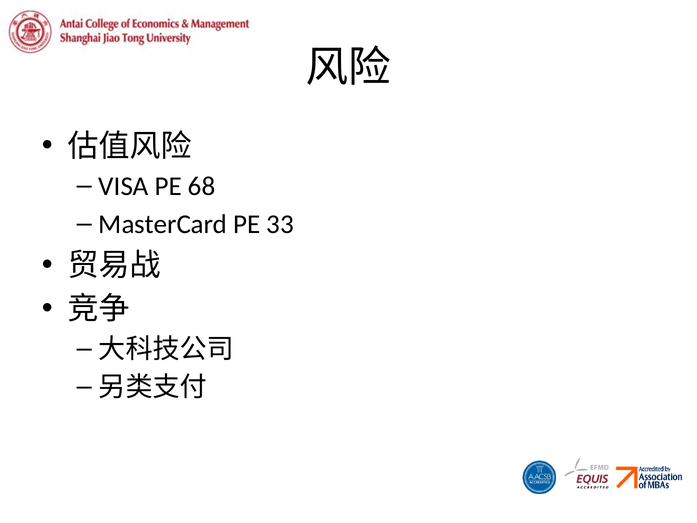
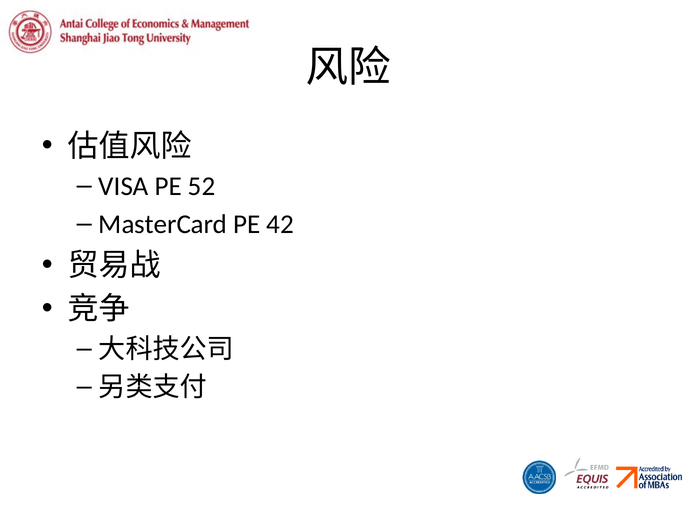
68: 68 -> 52
33: 33 -> 42
